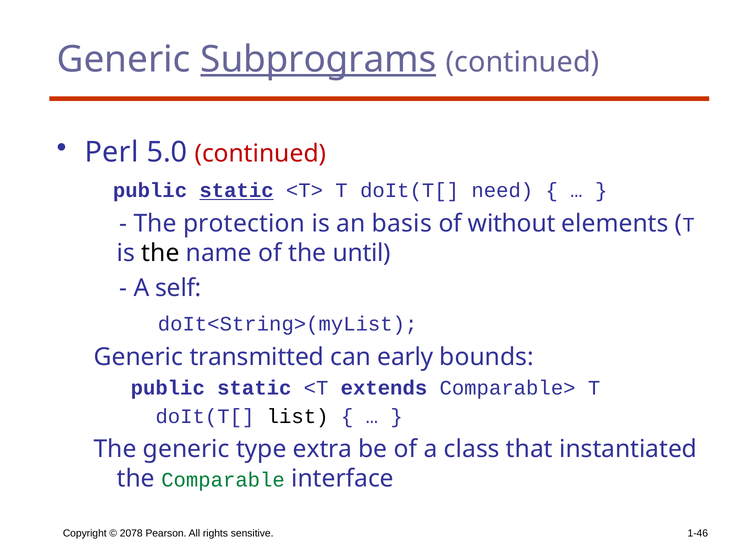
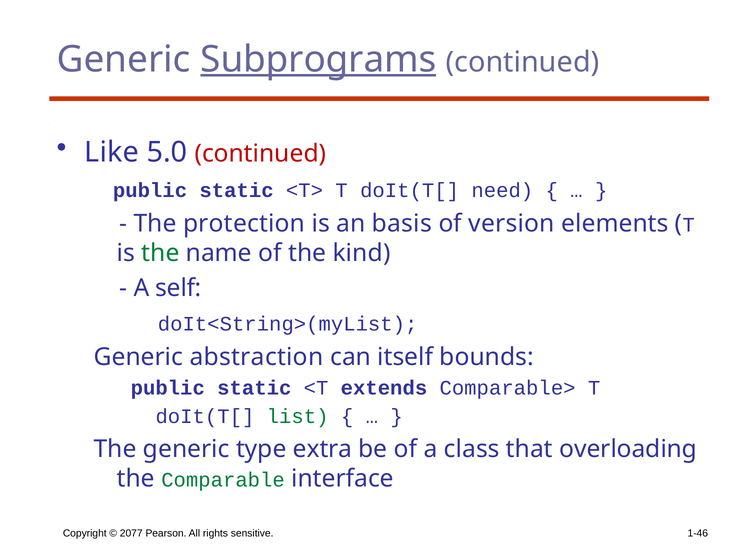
Perl: Perl -> Like
static at (237, 191) underline: present -> none
without: without -> version
the at (160, 253) colour: black -> green
until: until -> kind
transmitted: transmitted -> abstraction
early: early -> itself
list colour: black -> green
instantiated: instantiated -> overloading
2078: 2078 -> 2077
